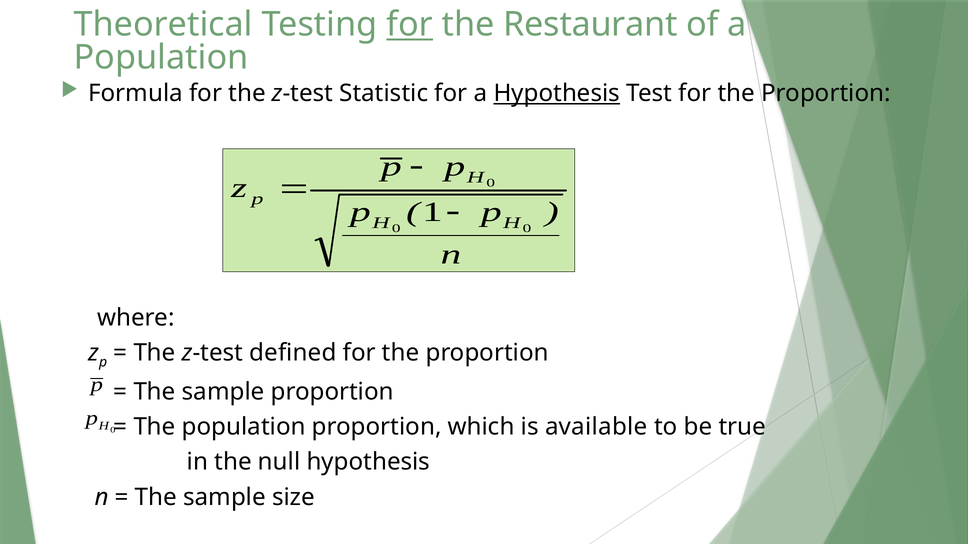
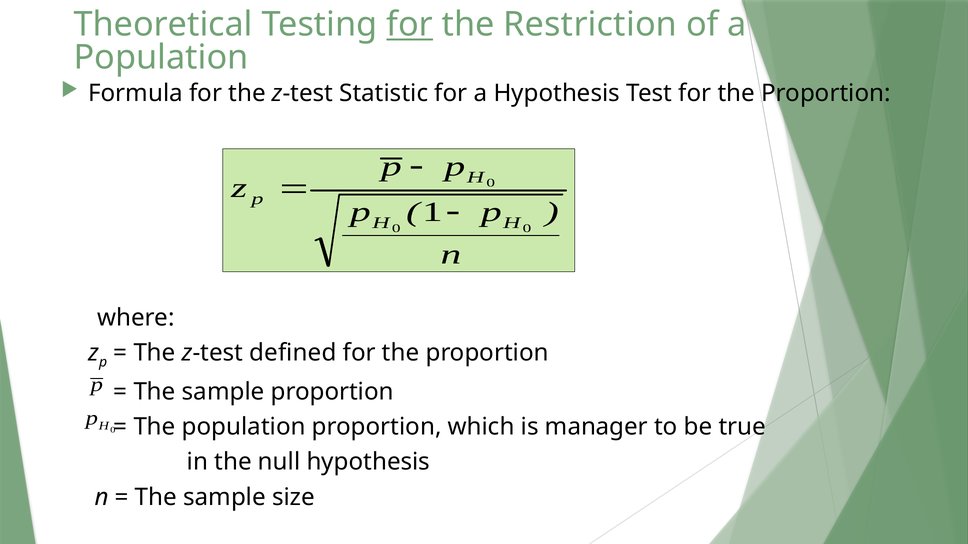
Restaurant: Restaurant -> Restriction
Hypothesis at (557, 93) underline: present -> none
available: available -> manager
